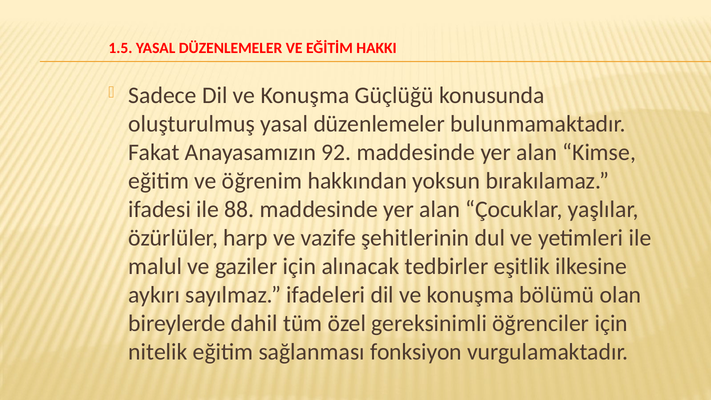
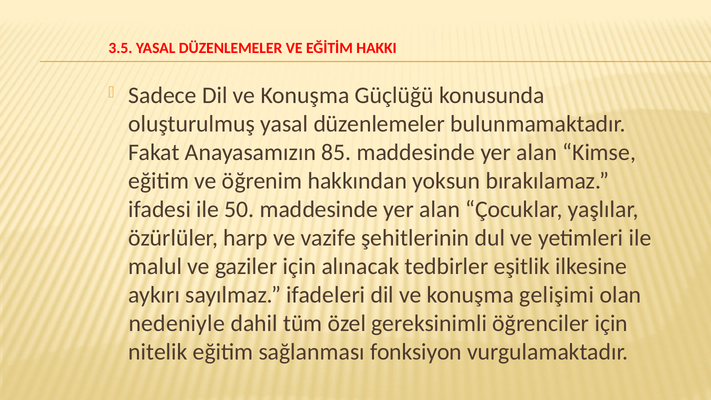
1.5: 1.5 -> 3.5
92: 92 -> 85
88: 88 -> 50
bölümü: bölümü -> gelişimi
bireylerde: bireylerde -> nedeniyle
